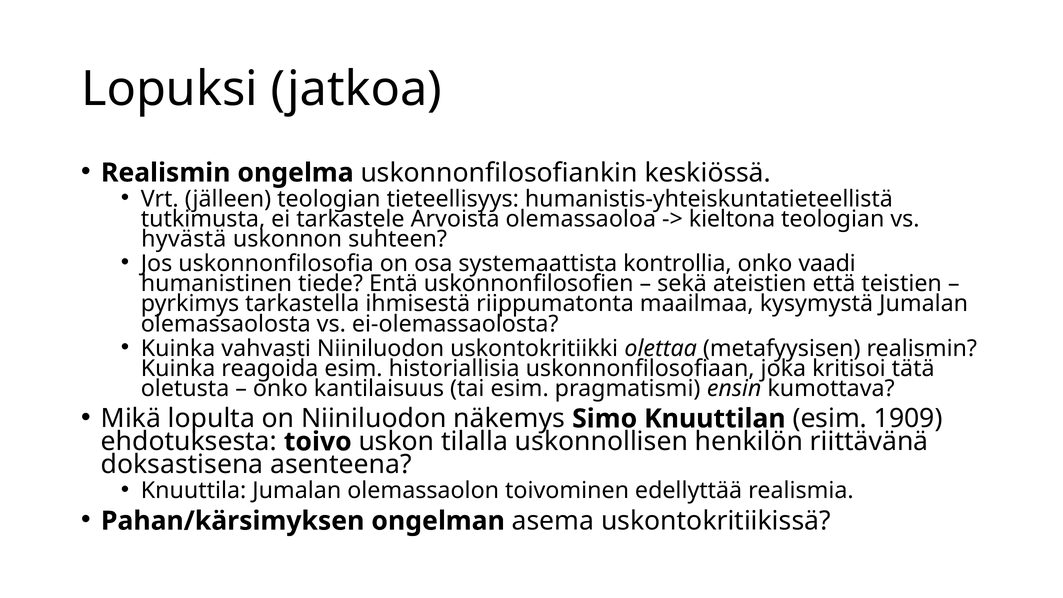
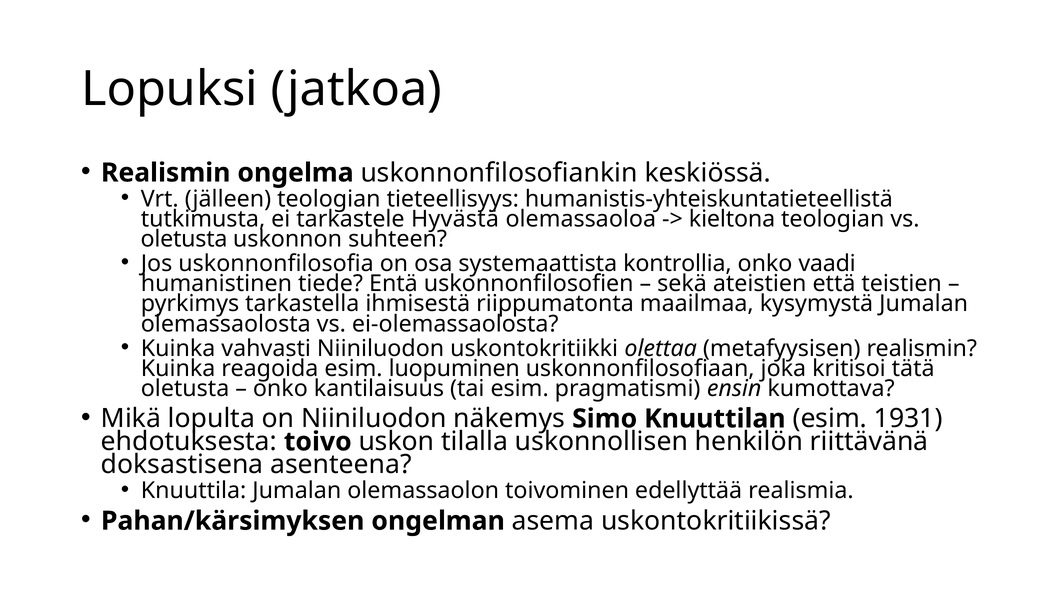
Arvoista: Arvoista -> Hyvästä
hyvästä at (184, 239): hyvästä -> oletusta
historiallisia: historiallisia -> luopuminen
1909: 1909 -> 1931
